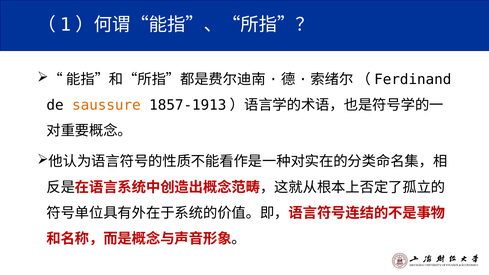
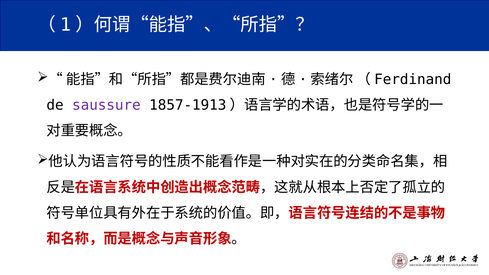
saussure colour: orange -> purple
